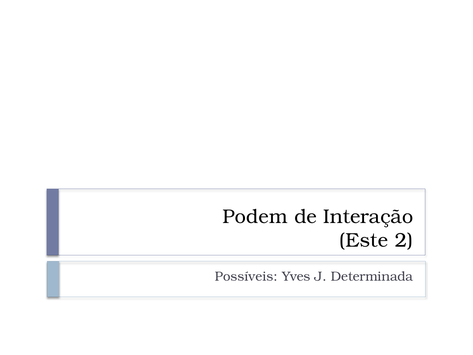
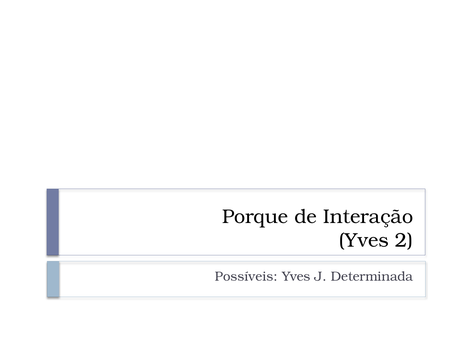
Podem: Podem -> Porque
Este at (364, 240): Este -> Yves
